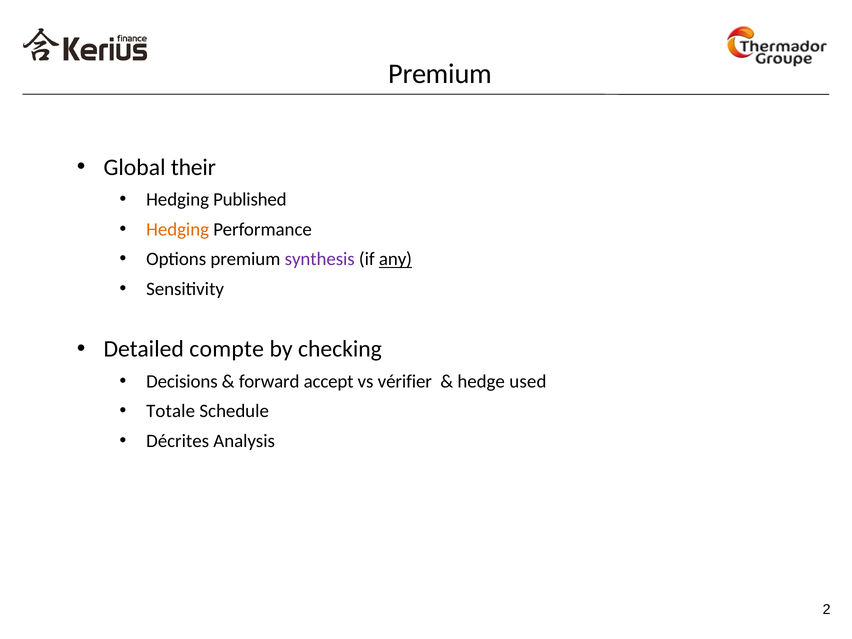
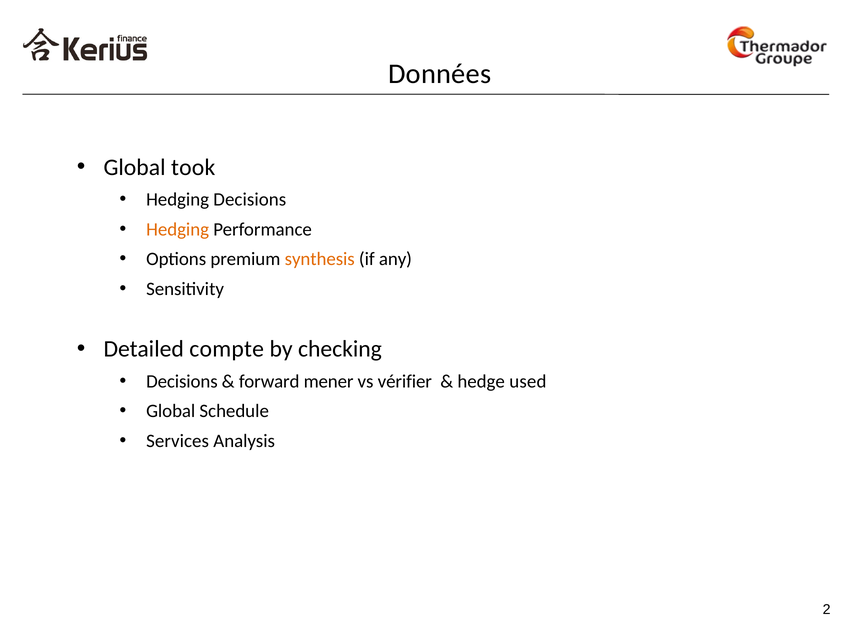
Premium at (440, 74): Premium -> Données
their: their -> took
Hedging Published: Published -> Decisions
synthesis colour: purple -> orange
any underline: present -> none
accept: accept -> mener
Totale at (171, 411): Totale -> Global
Décrites: Décrites -> Services
